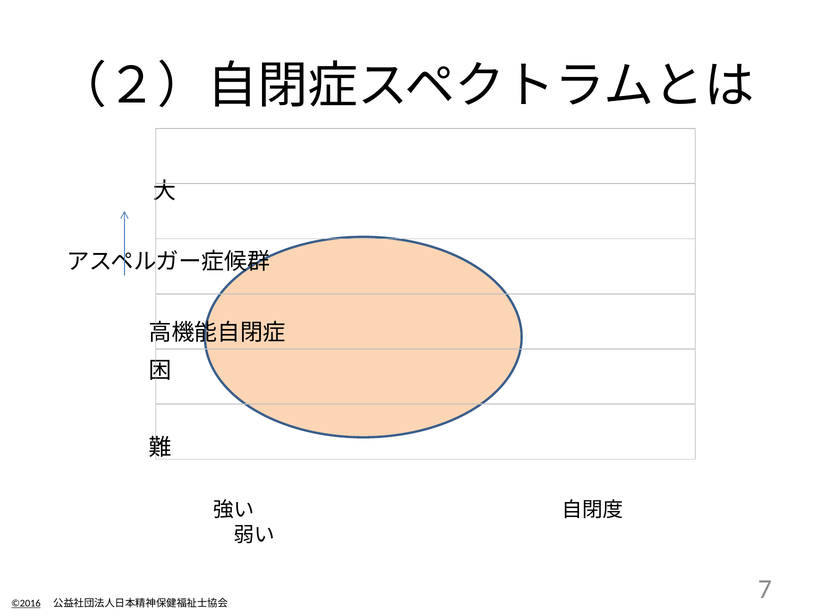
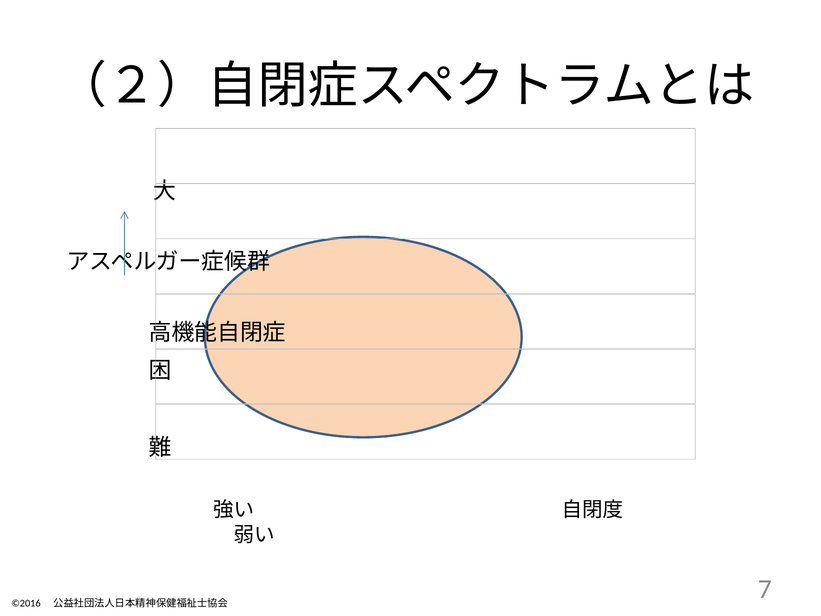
©2016 underline: present -> none
